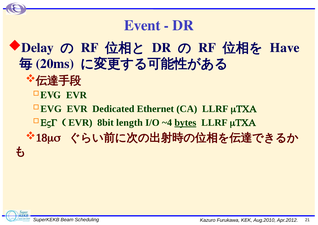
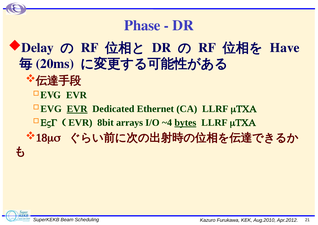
Event: Event -> Phase
EVR at (77, 109) underline: none -> present
length: length -> arrays
